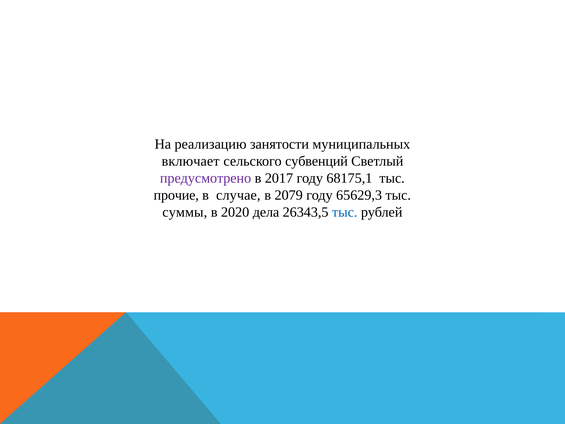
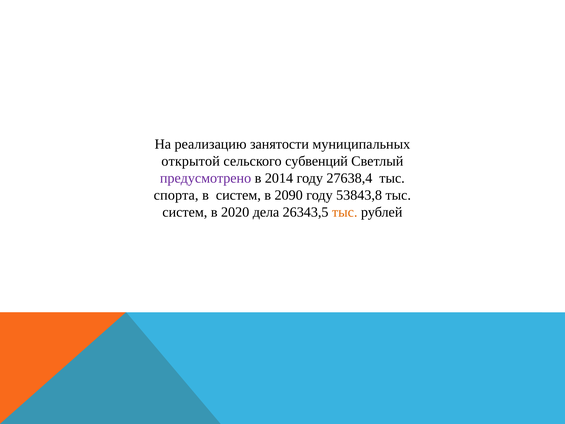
включает: включает -> открытой
2017: 2017 -> 2014
68175,1: 68175,1 -> 27638,4
прочие: прочие -> спорта
в случае: случае -> систем
2079: 2079 -> 2090
65629,3: 65629,3 -> 53843,8
суммы at (185, 212): суммы -> систем
тыс at (345, 212) colour: blue -> orange
